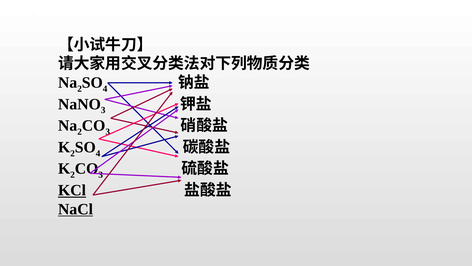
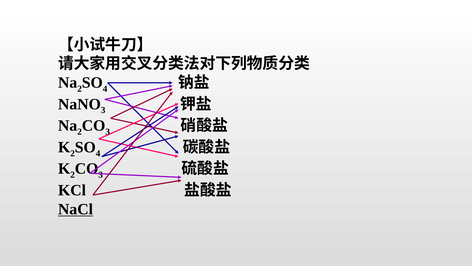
KCl underline: present -> none
